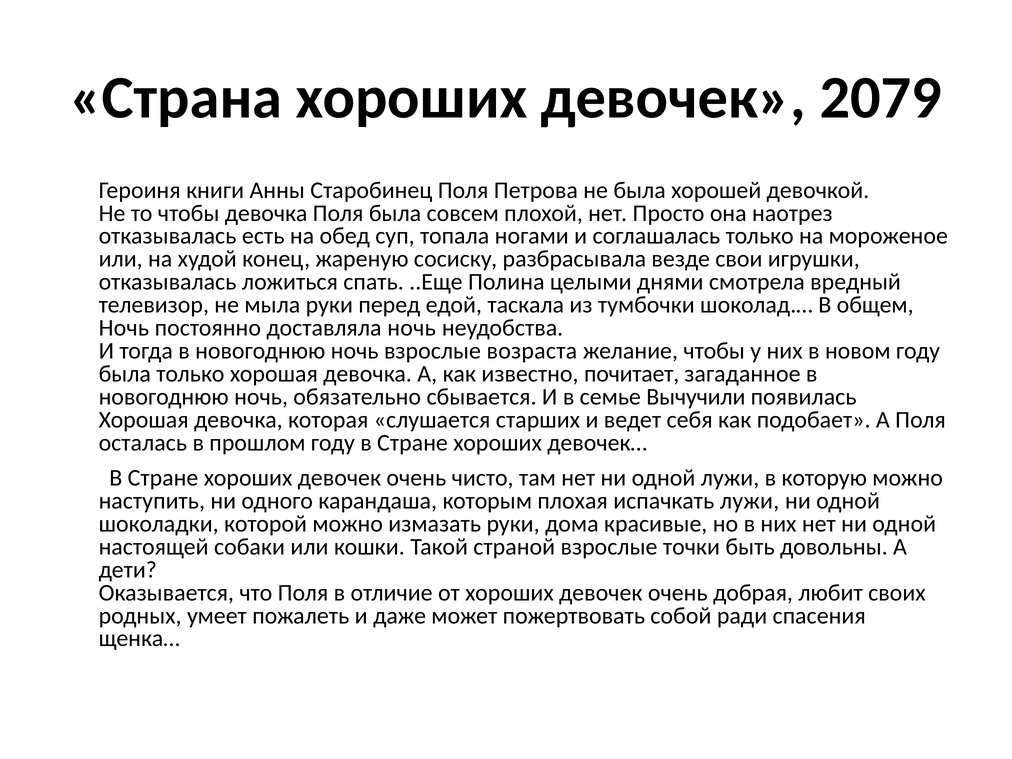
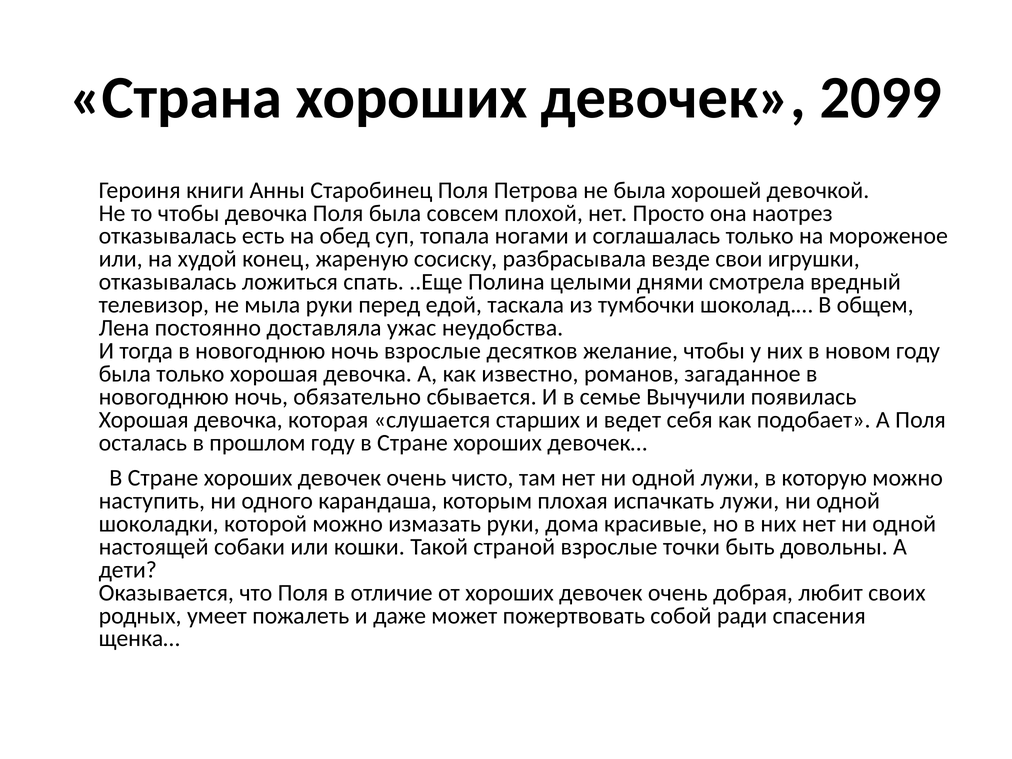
2079: 2079 -> 2099
Ночь at (124, 328): Ночь -> Лена
доставляла ночь: ночь -> ужас
возраста: возраста -> десятков
почитает: почитает -> романов
